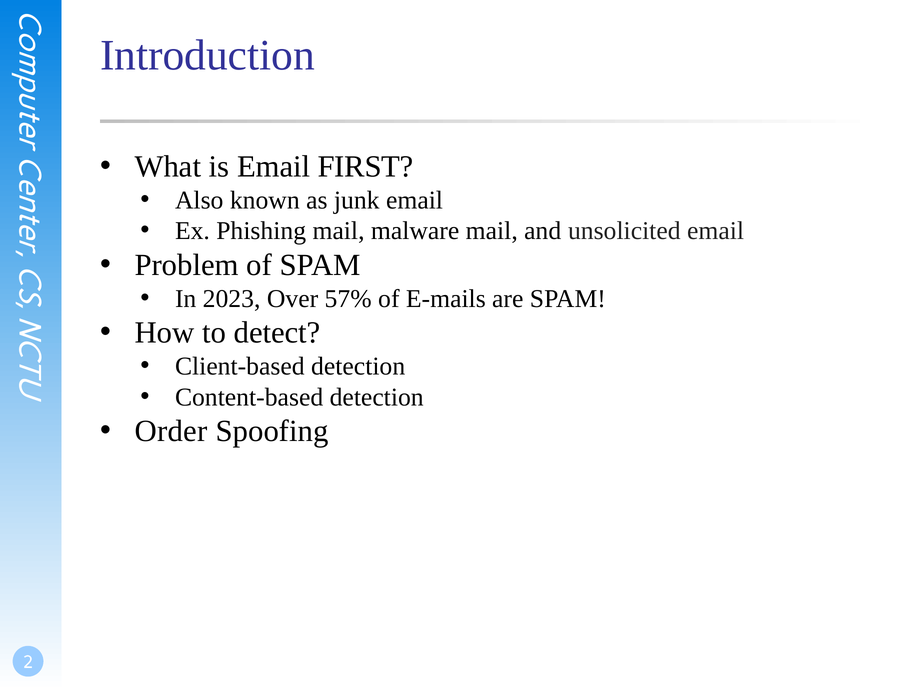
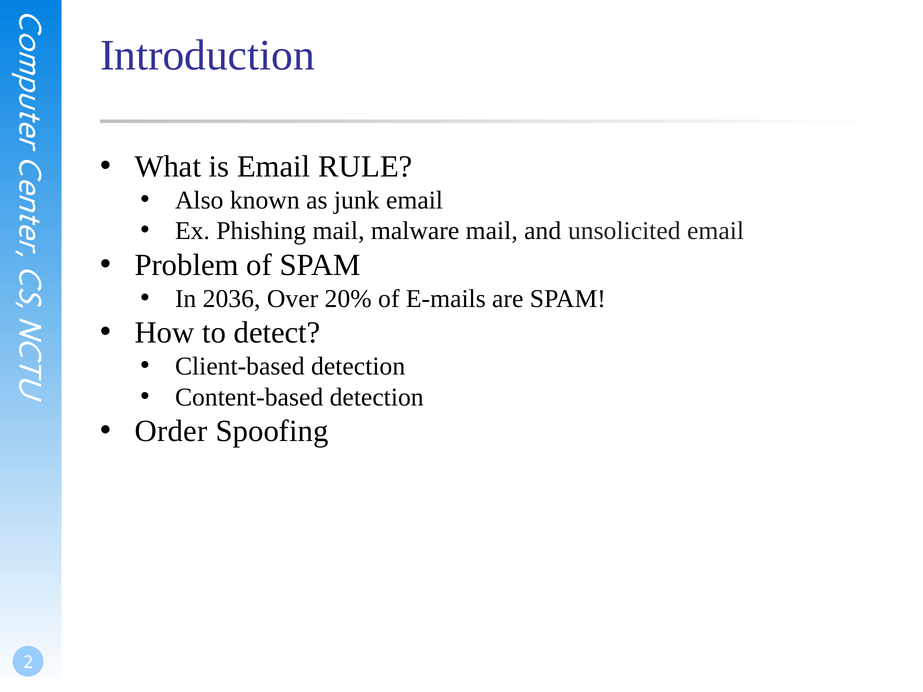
FIRST: FIRST -> RULE
2023: 2023 -> 2036
57%: 57% -> 20%
